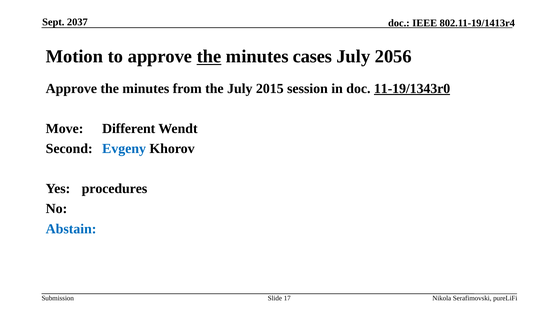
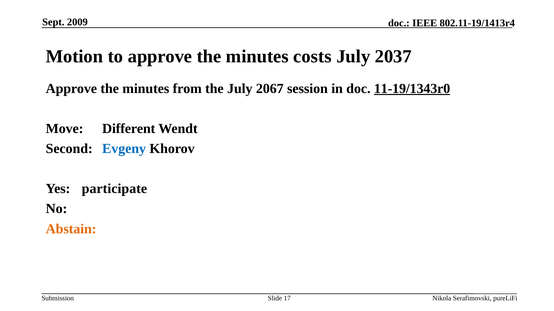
2037: 2037 -> 2009
the at (209, 57) underline: present -> none
cases: cases -> costs
2056: 2056 -> 2037
2015: 2015 -> 2067
procedures: procedures -> participate
Abstain colour: blue -> orange
